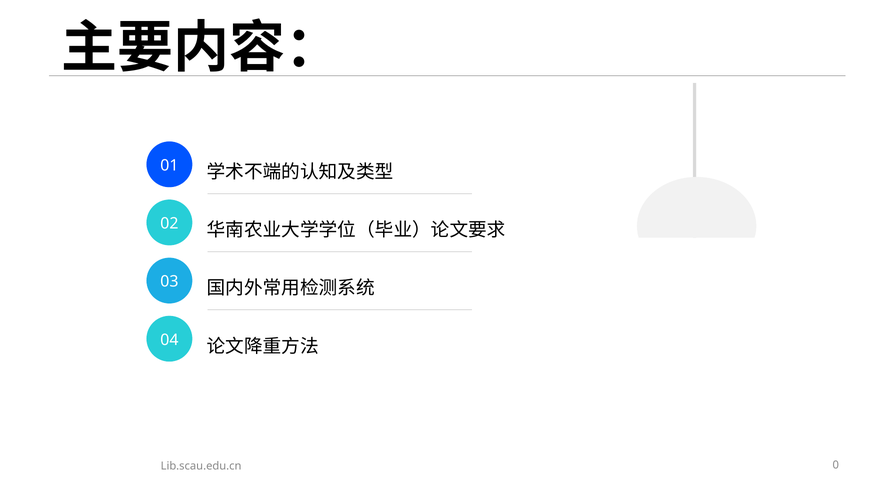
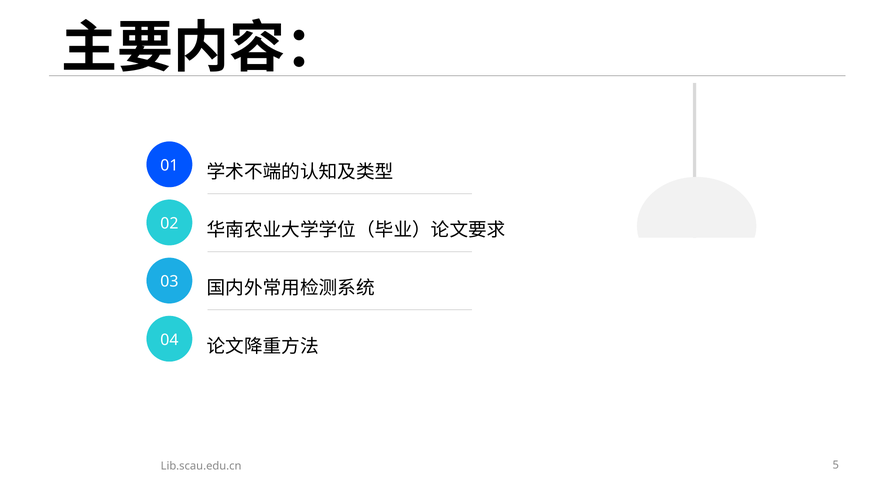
0: 0 -> 5
